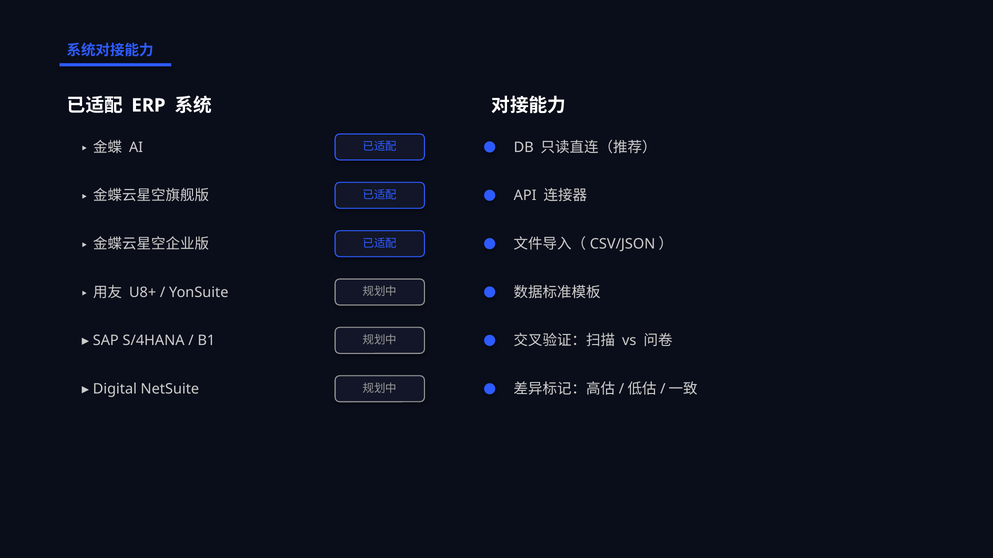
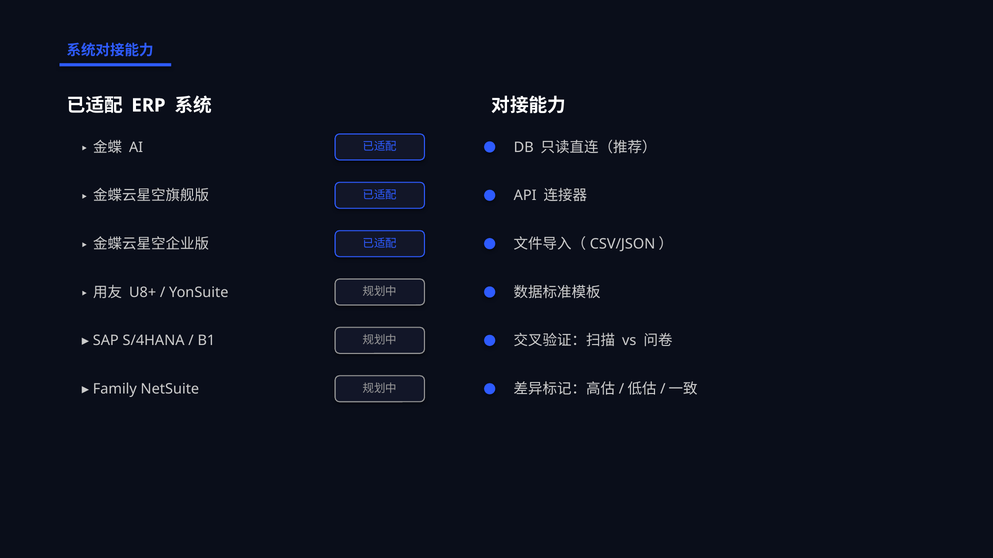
Digital: Digital -> Family
